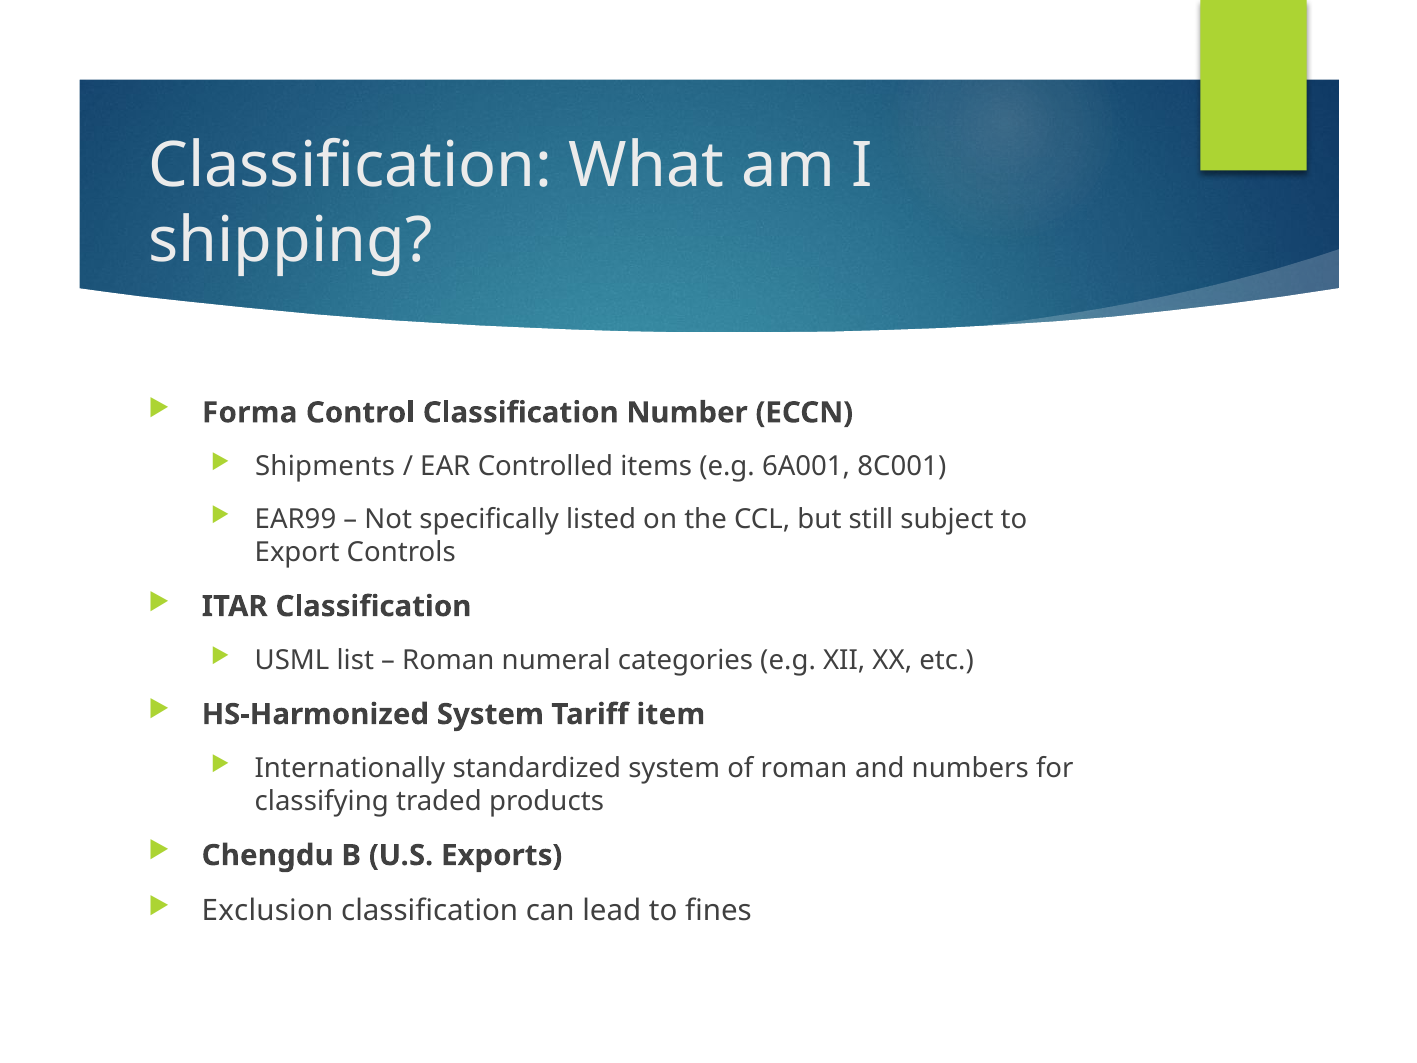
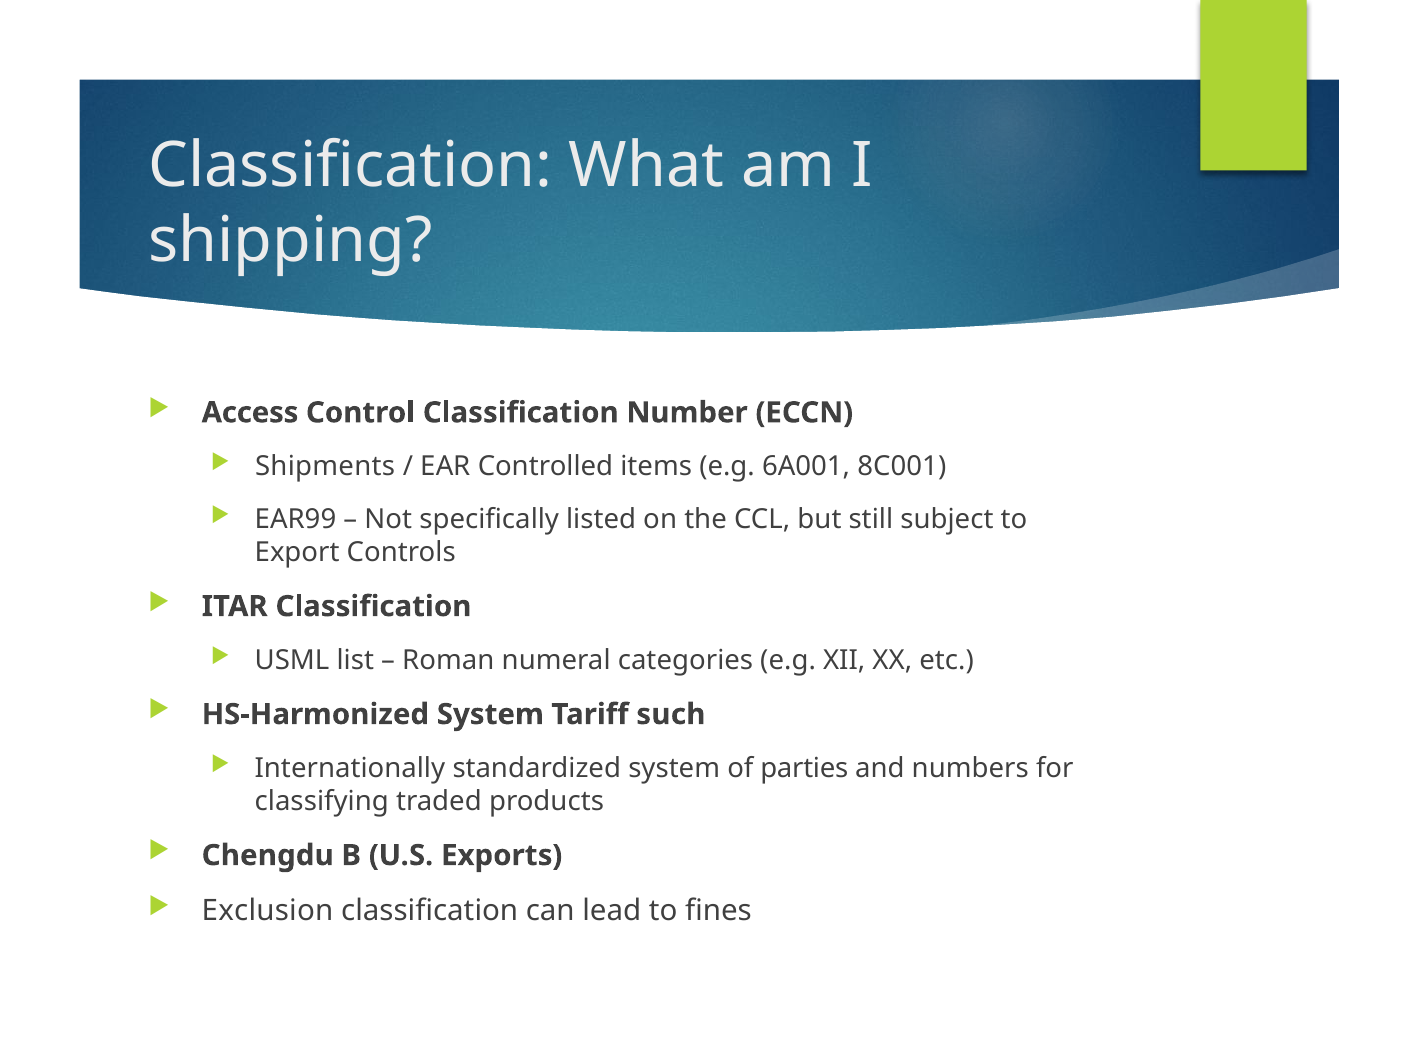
Forma: Forma -> Access
item: item -> such
of roman: roman -> parties
